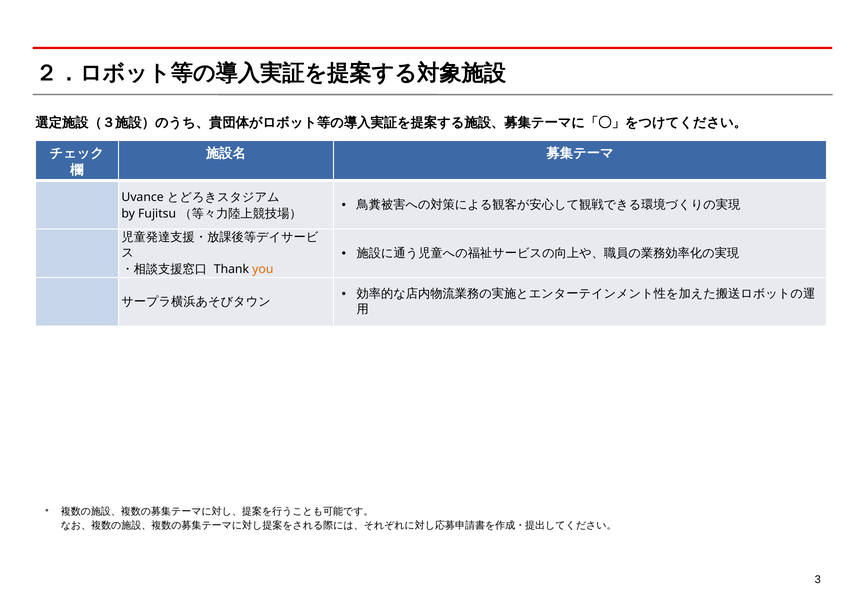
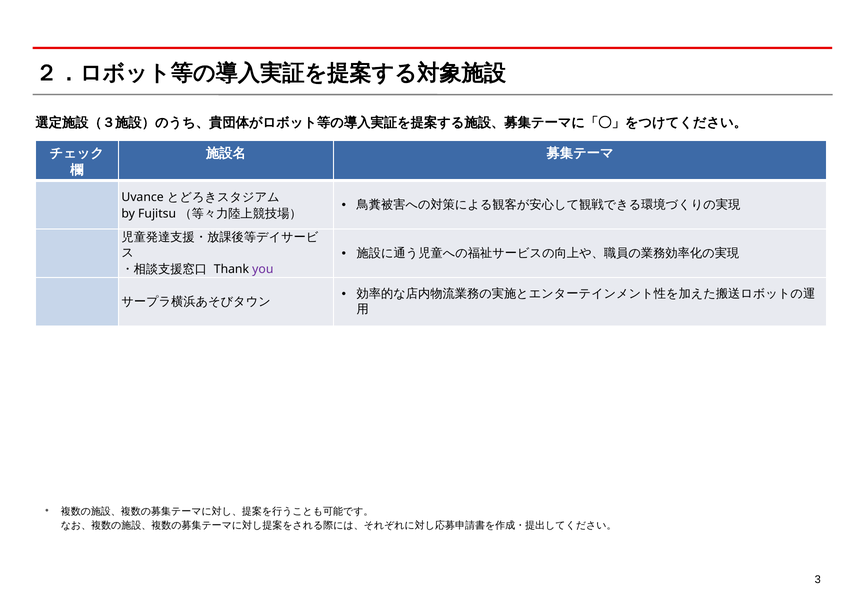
you colour: orange -> purple
